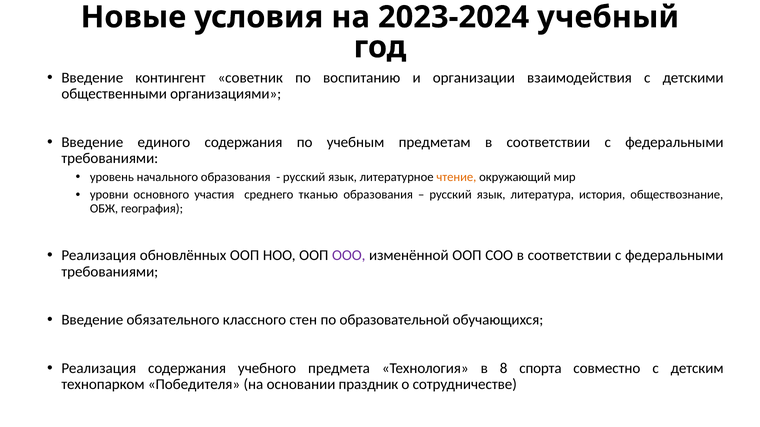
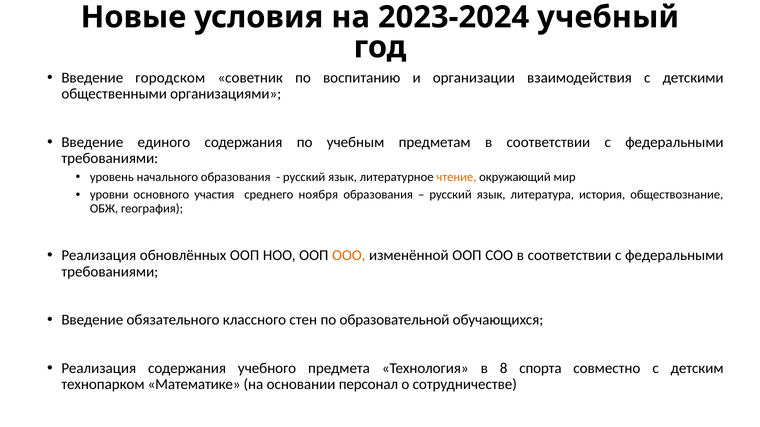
контингент: контингент -> городском
тканью: тканью -> ноября
ООО colour: purple -> orange
Победителя: Победителя -> Математике
праздник: праздник -> персонал
